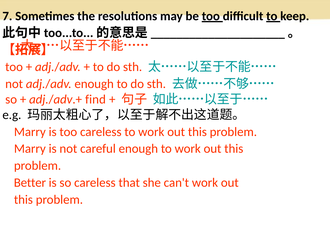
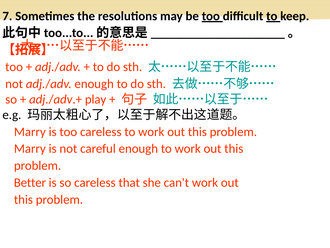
find: find -> play
